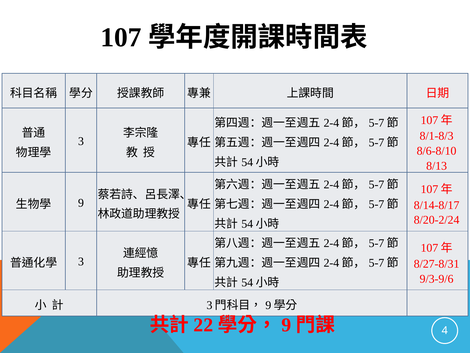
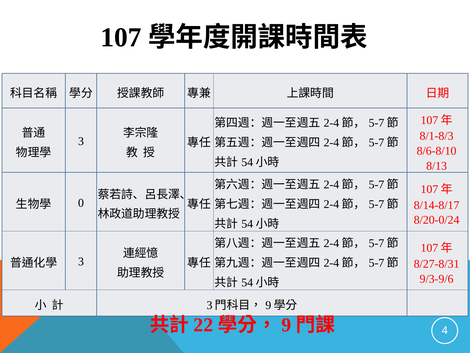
9 at (81, 203): 9 -> 0
8/20-2/24: 8/20-2/24 -> 8/20-0/24
